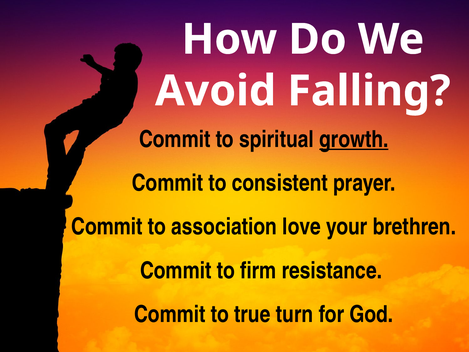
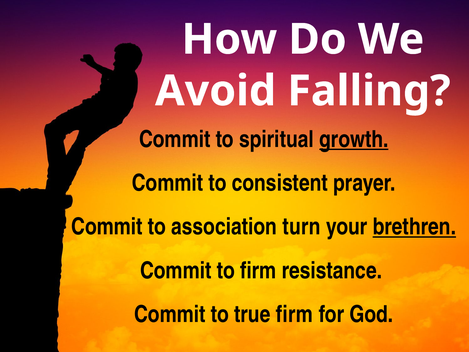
love: love -> turn
brethren underline: none -> present
true turn: turn -> firm
